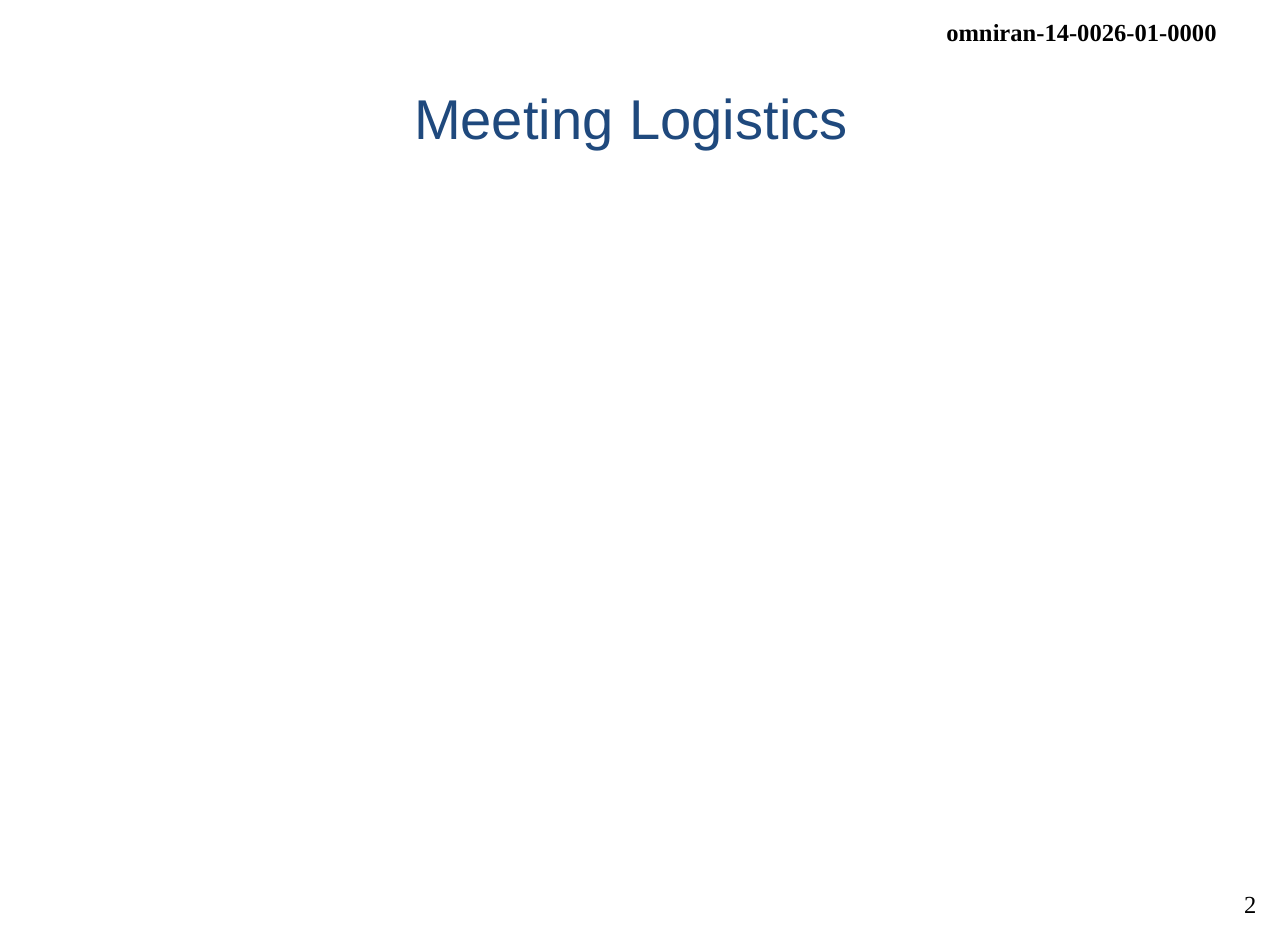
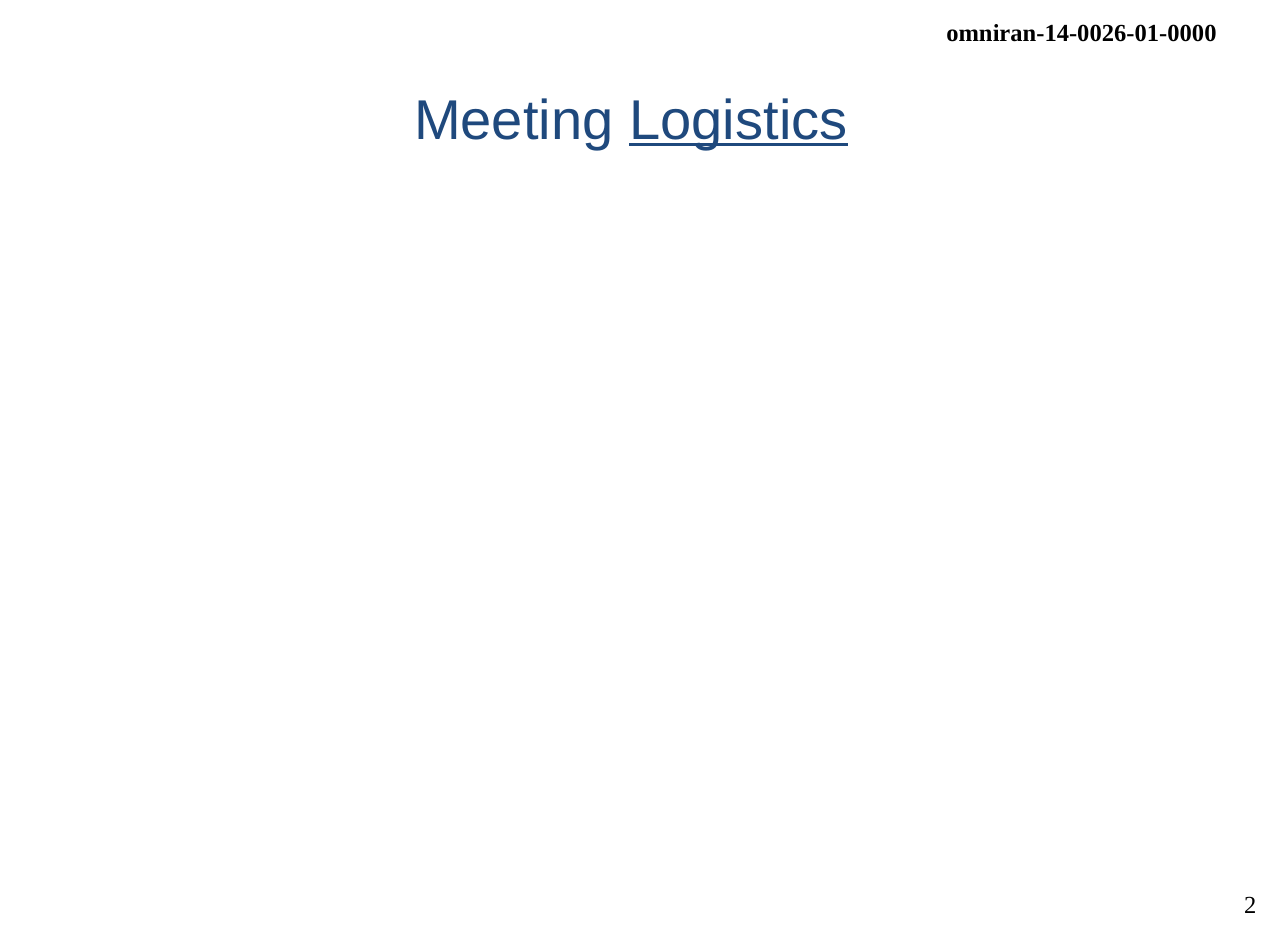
Logistics underline: none -> present
